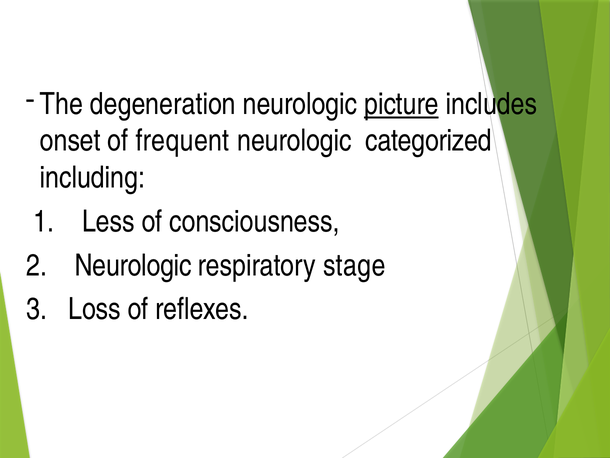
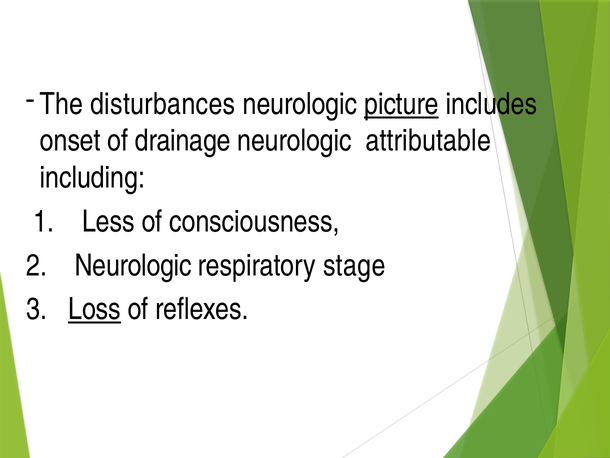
degeneration: degeneration -> disturbances
frequent: frequent -> drainage
categorized: categorized -> attributable
Loss underline: none -> present
